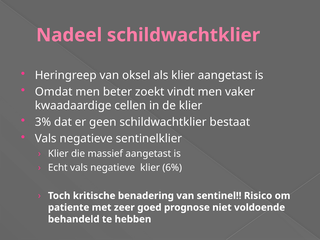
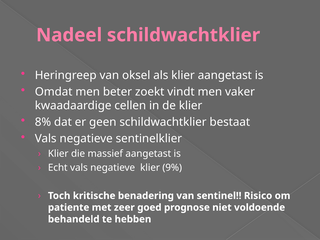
3%: 3% -> 8%
6%: 6% -> 9%
